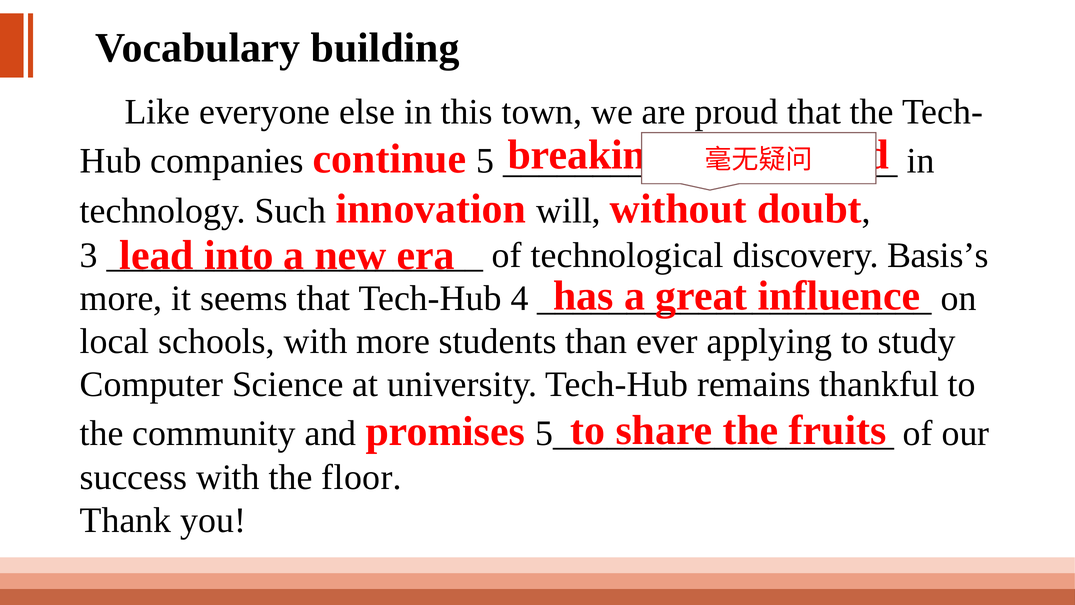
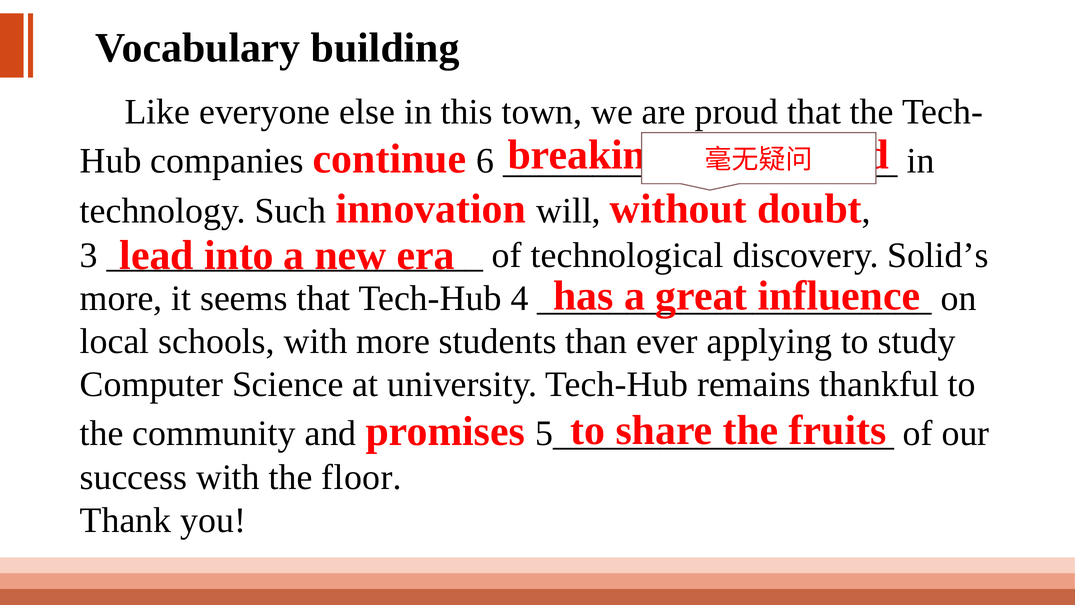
5: 5 -> 6
Basis’s: Basis’s -> Solid’s
